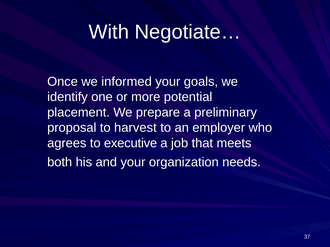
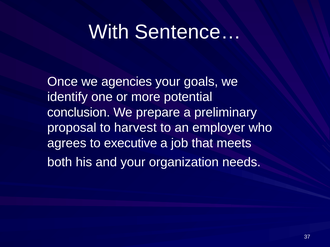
Negotiate…: Negotiate… -> Sentence…
informed: informed -> agencies
placement: placement -> conclusion
